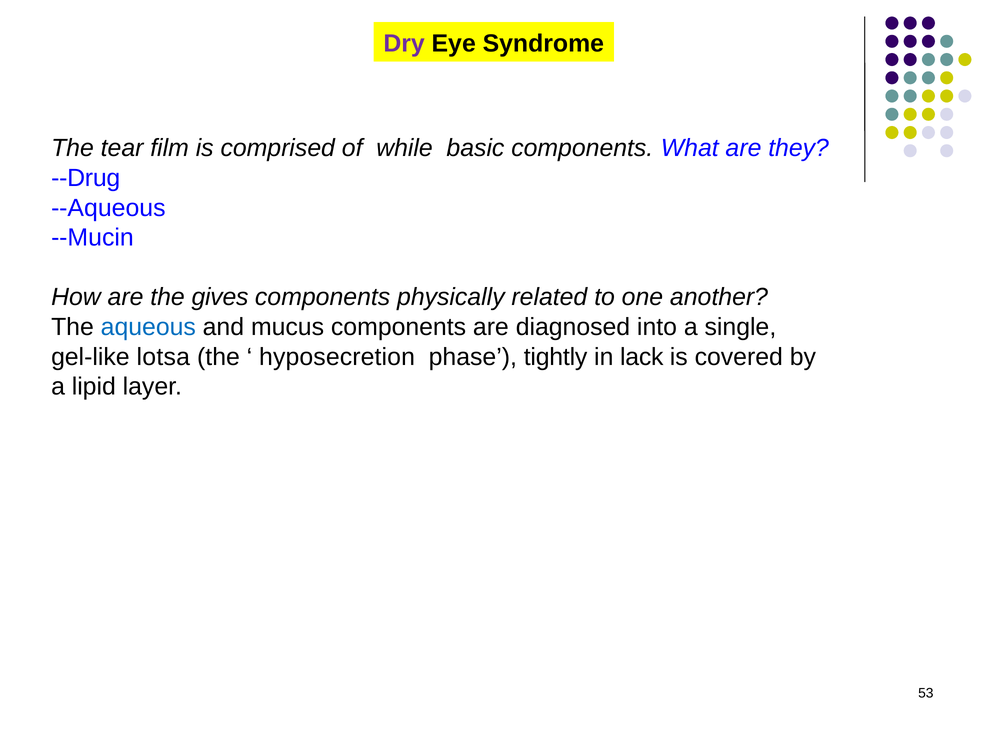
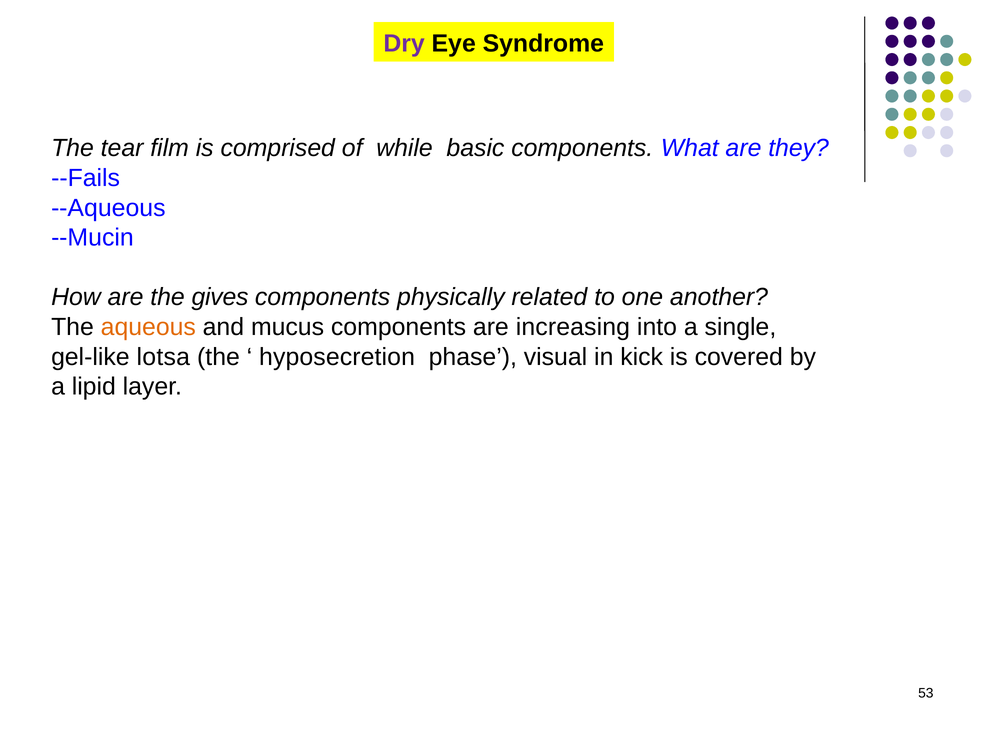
--Drug: --Drug -> --Fails
aqueous colour: blue -> orange
diagnosed: diagnosed -> increasing
tightly: tightly -> visual
lack: lack -> kick
